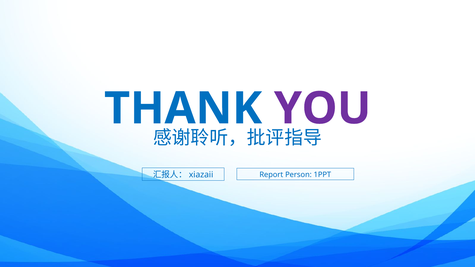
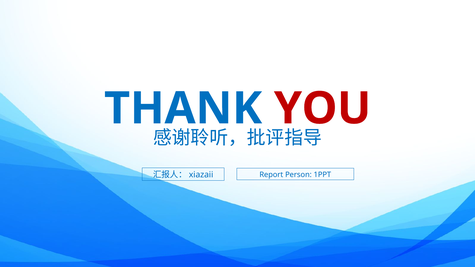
YOU colour: purple -> red
